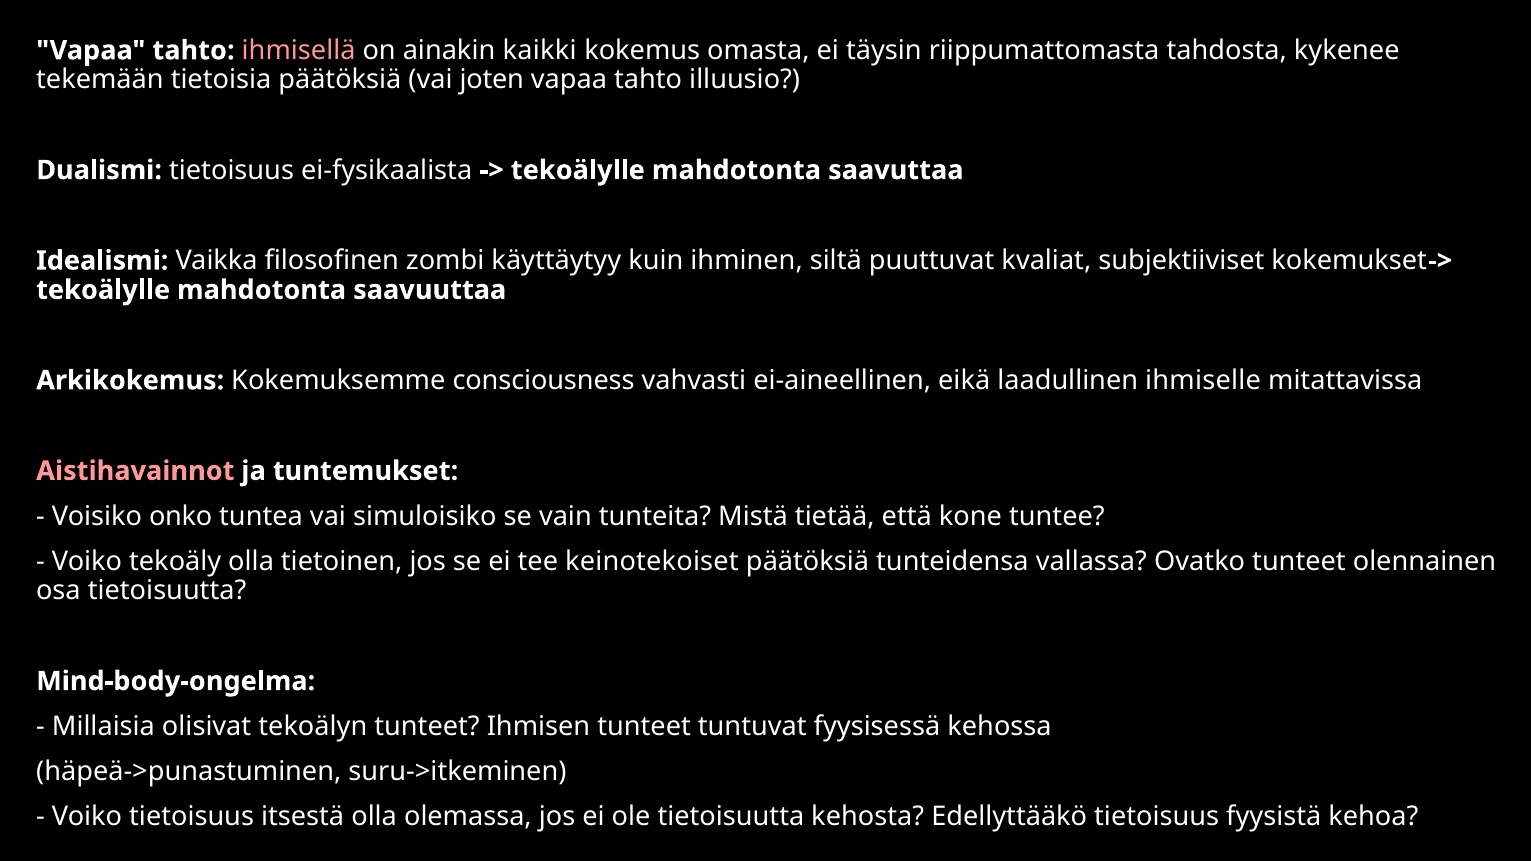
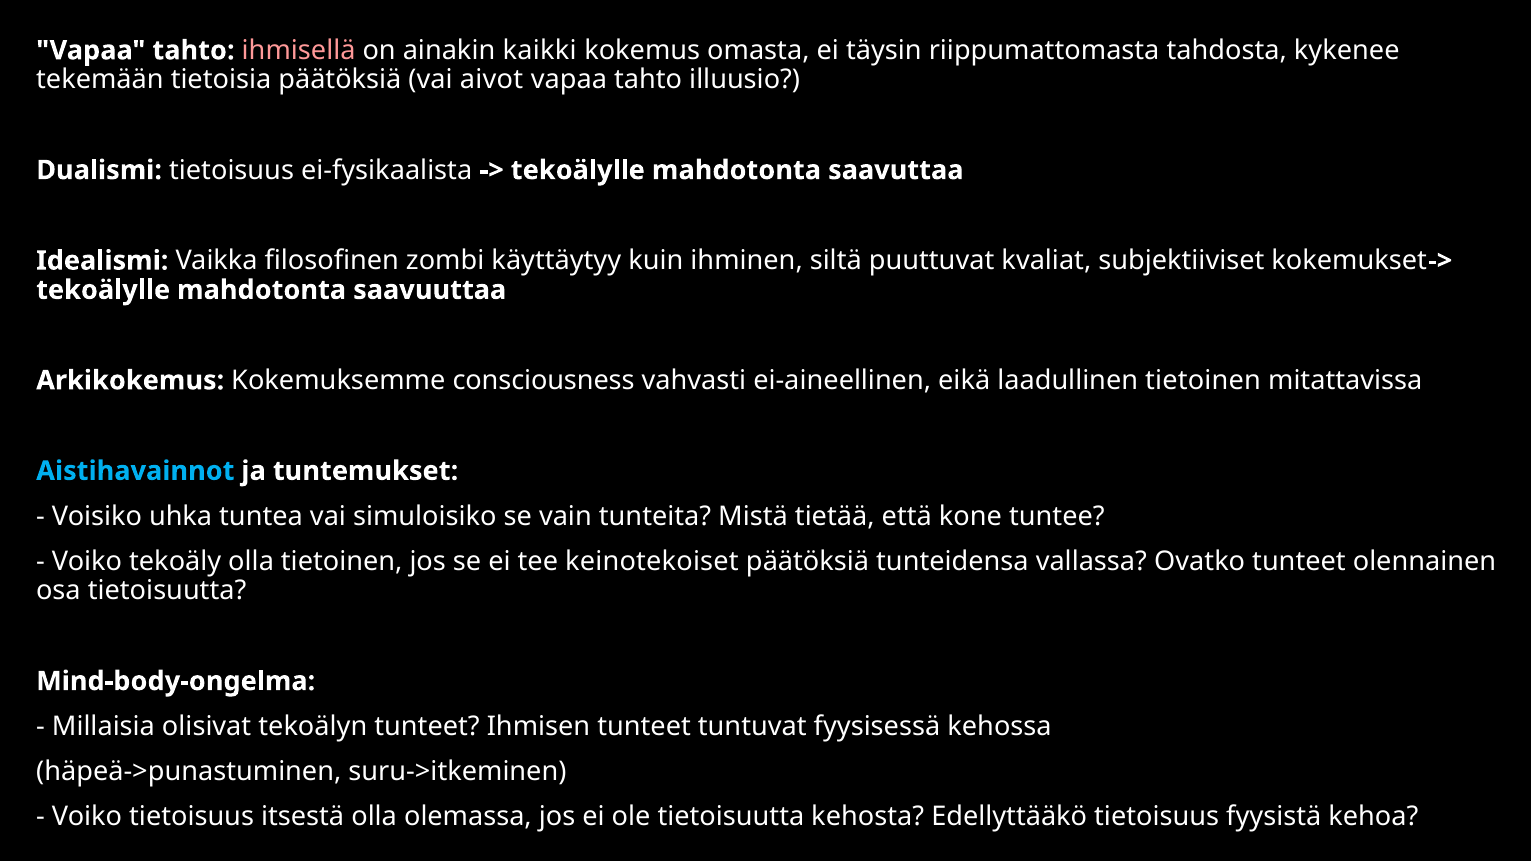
joten: joten -> aivot
laadullinen ihmiselle: ihmiselle -> tietoinen
Aistihavainnot colour: pink -> light blue
onko: onko -> uhka
